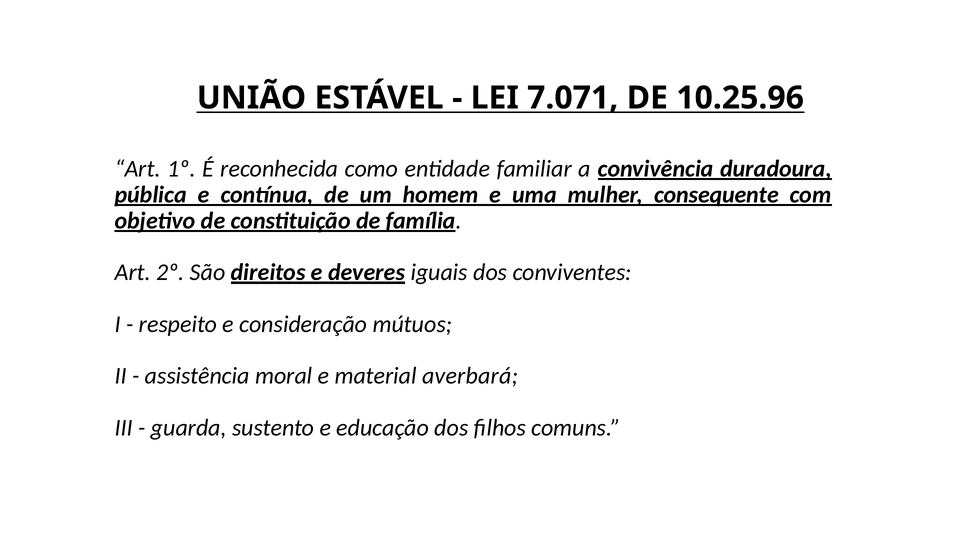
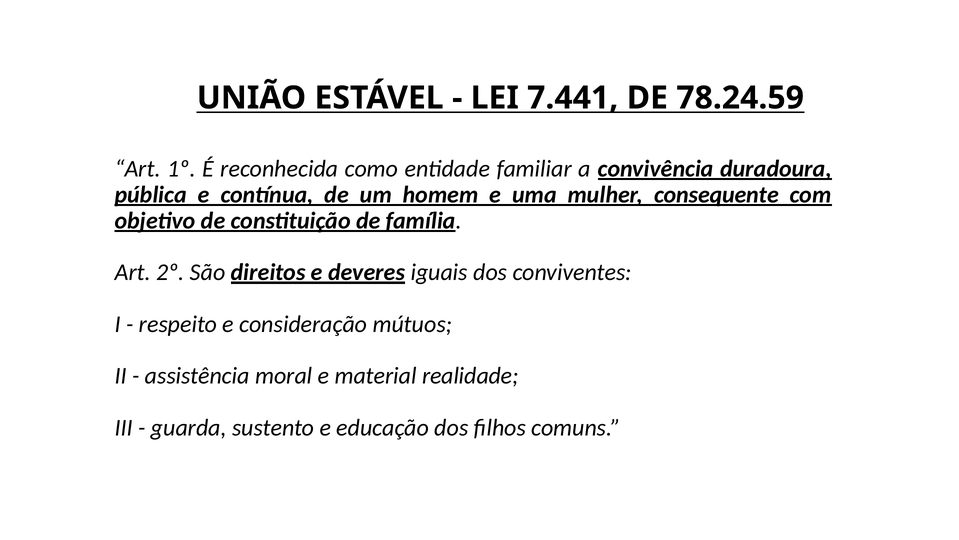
7.071: 7.071 -> 7.441
10.25.96: 10.25.96 -> 78.24.59
averbará: averbará -> realidade
